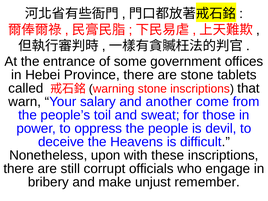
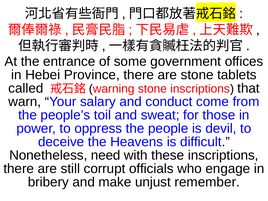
another: another -> conduct
upon: upon -> need
